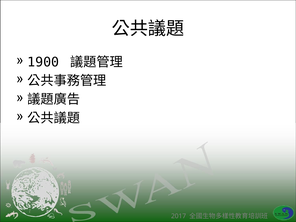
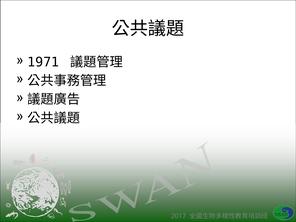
1900: 1900 -> 1971
